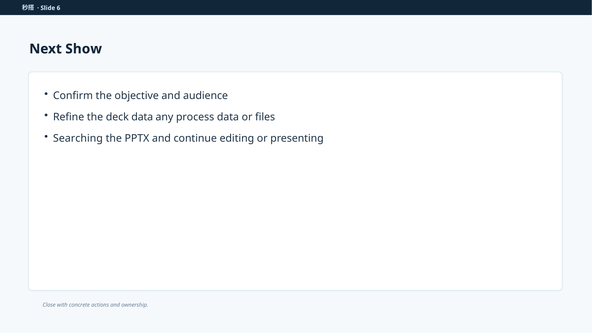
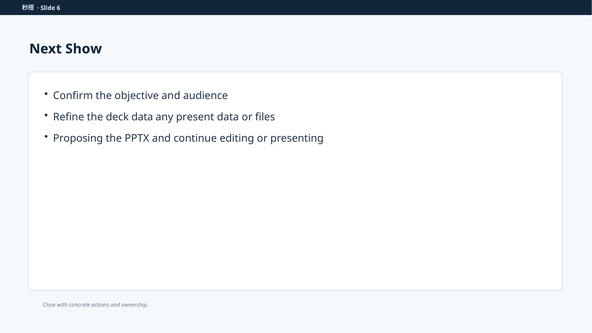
process: process -> present
Searching: Searching -> Proposing
